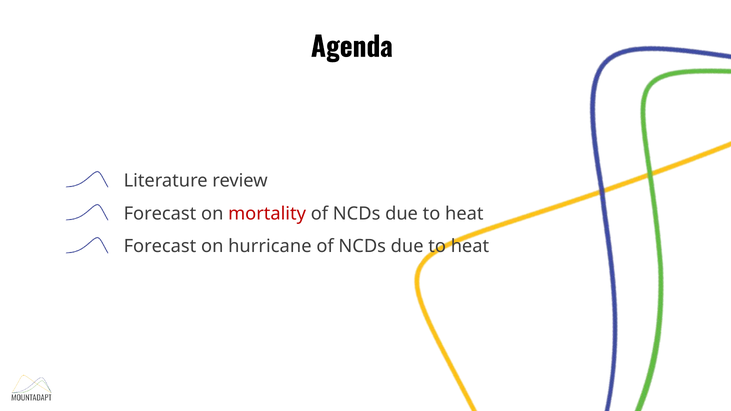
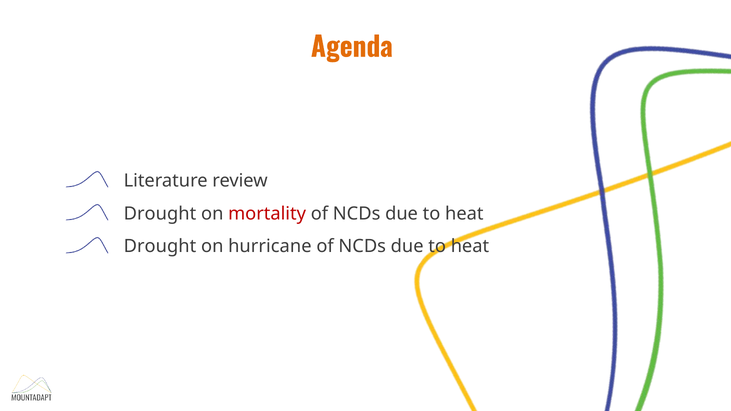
Agenda colour: black -> orange
Forecast at (160, 214): Forecast -> Drought
Forecast at (160, 247): Forecast -> Drought
